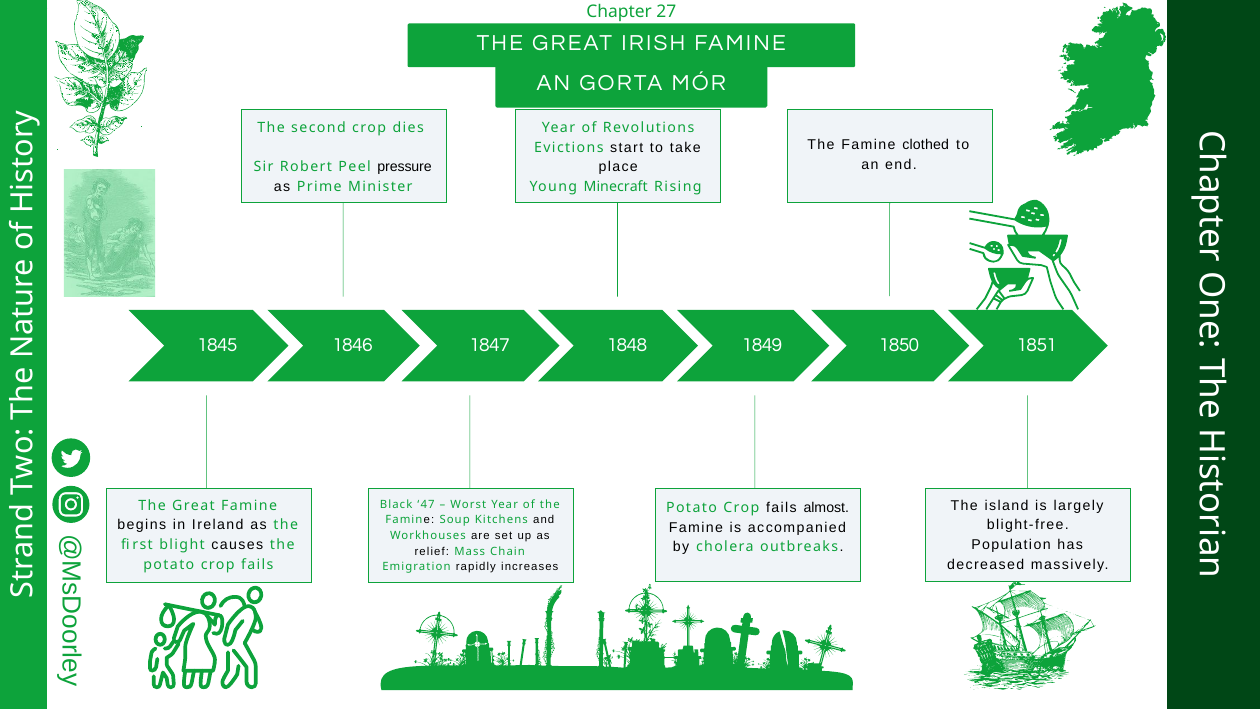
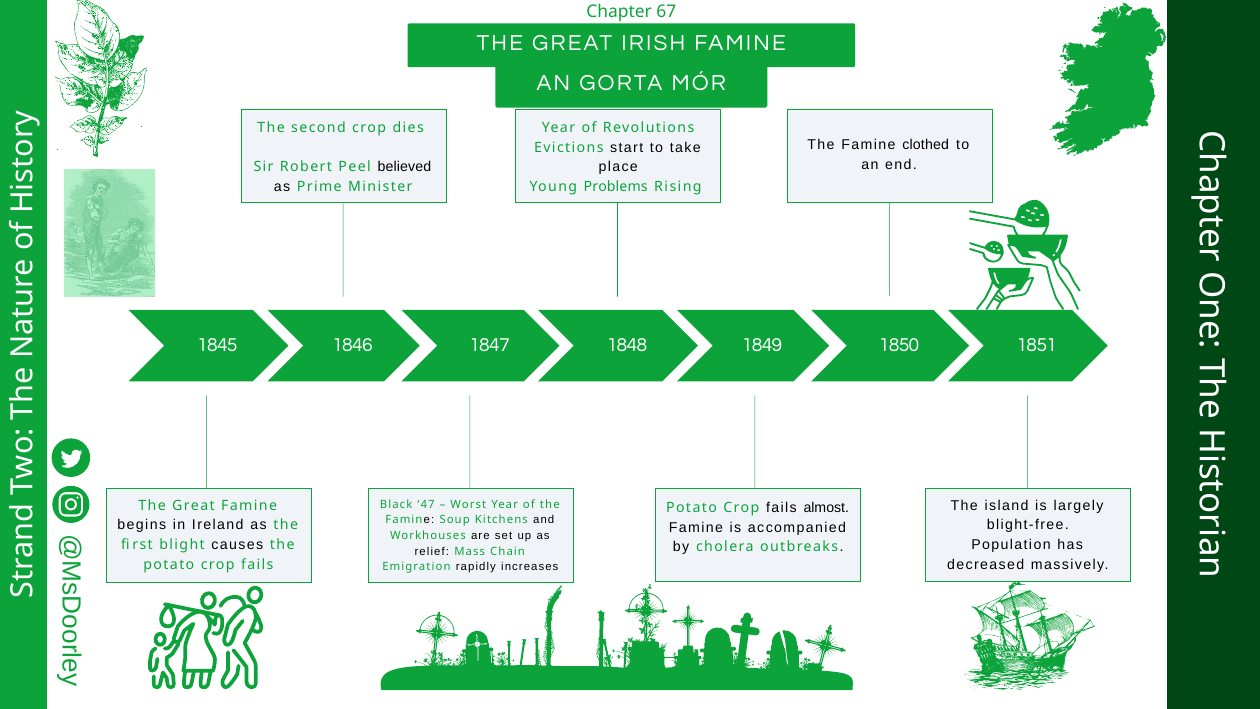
27: 27 -> 67
pressure: pressure -> believed
Minecraft: Minecraft -> Problems
